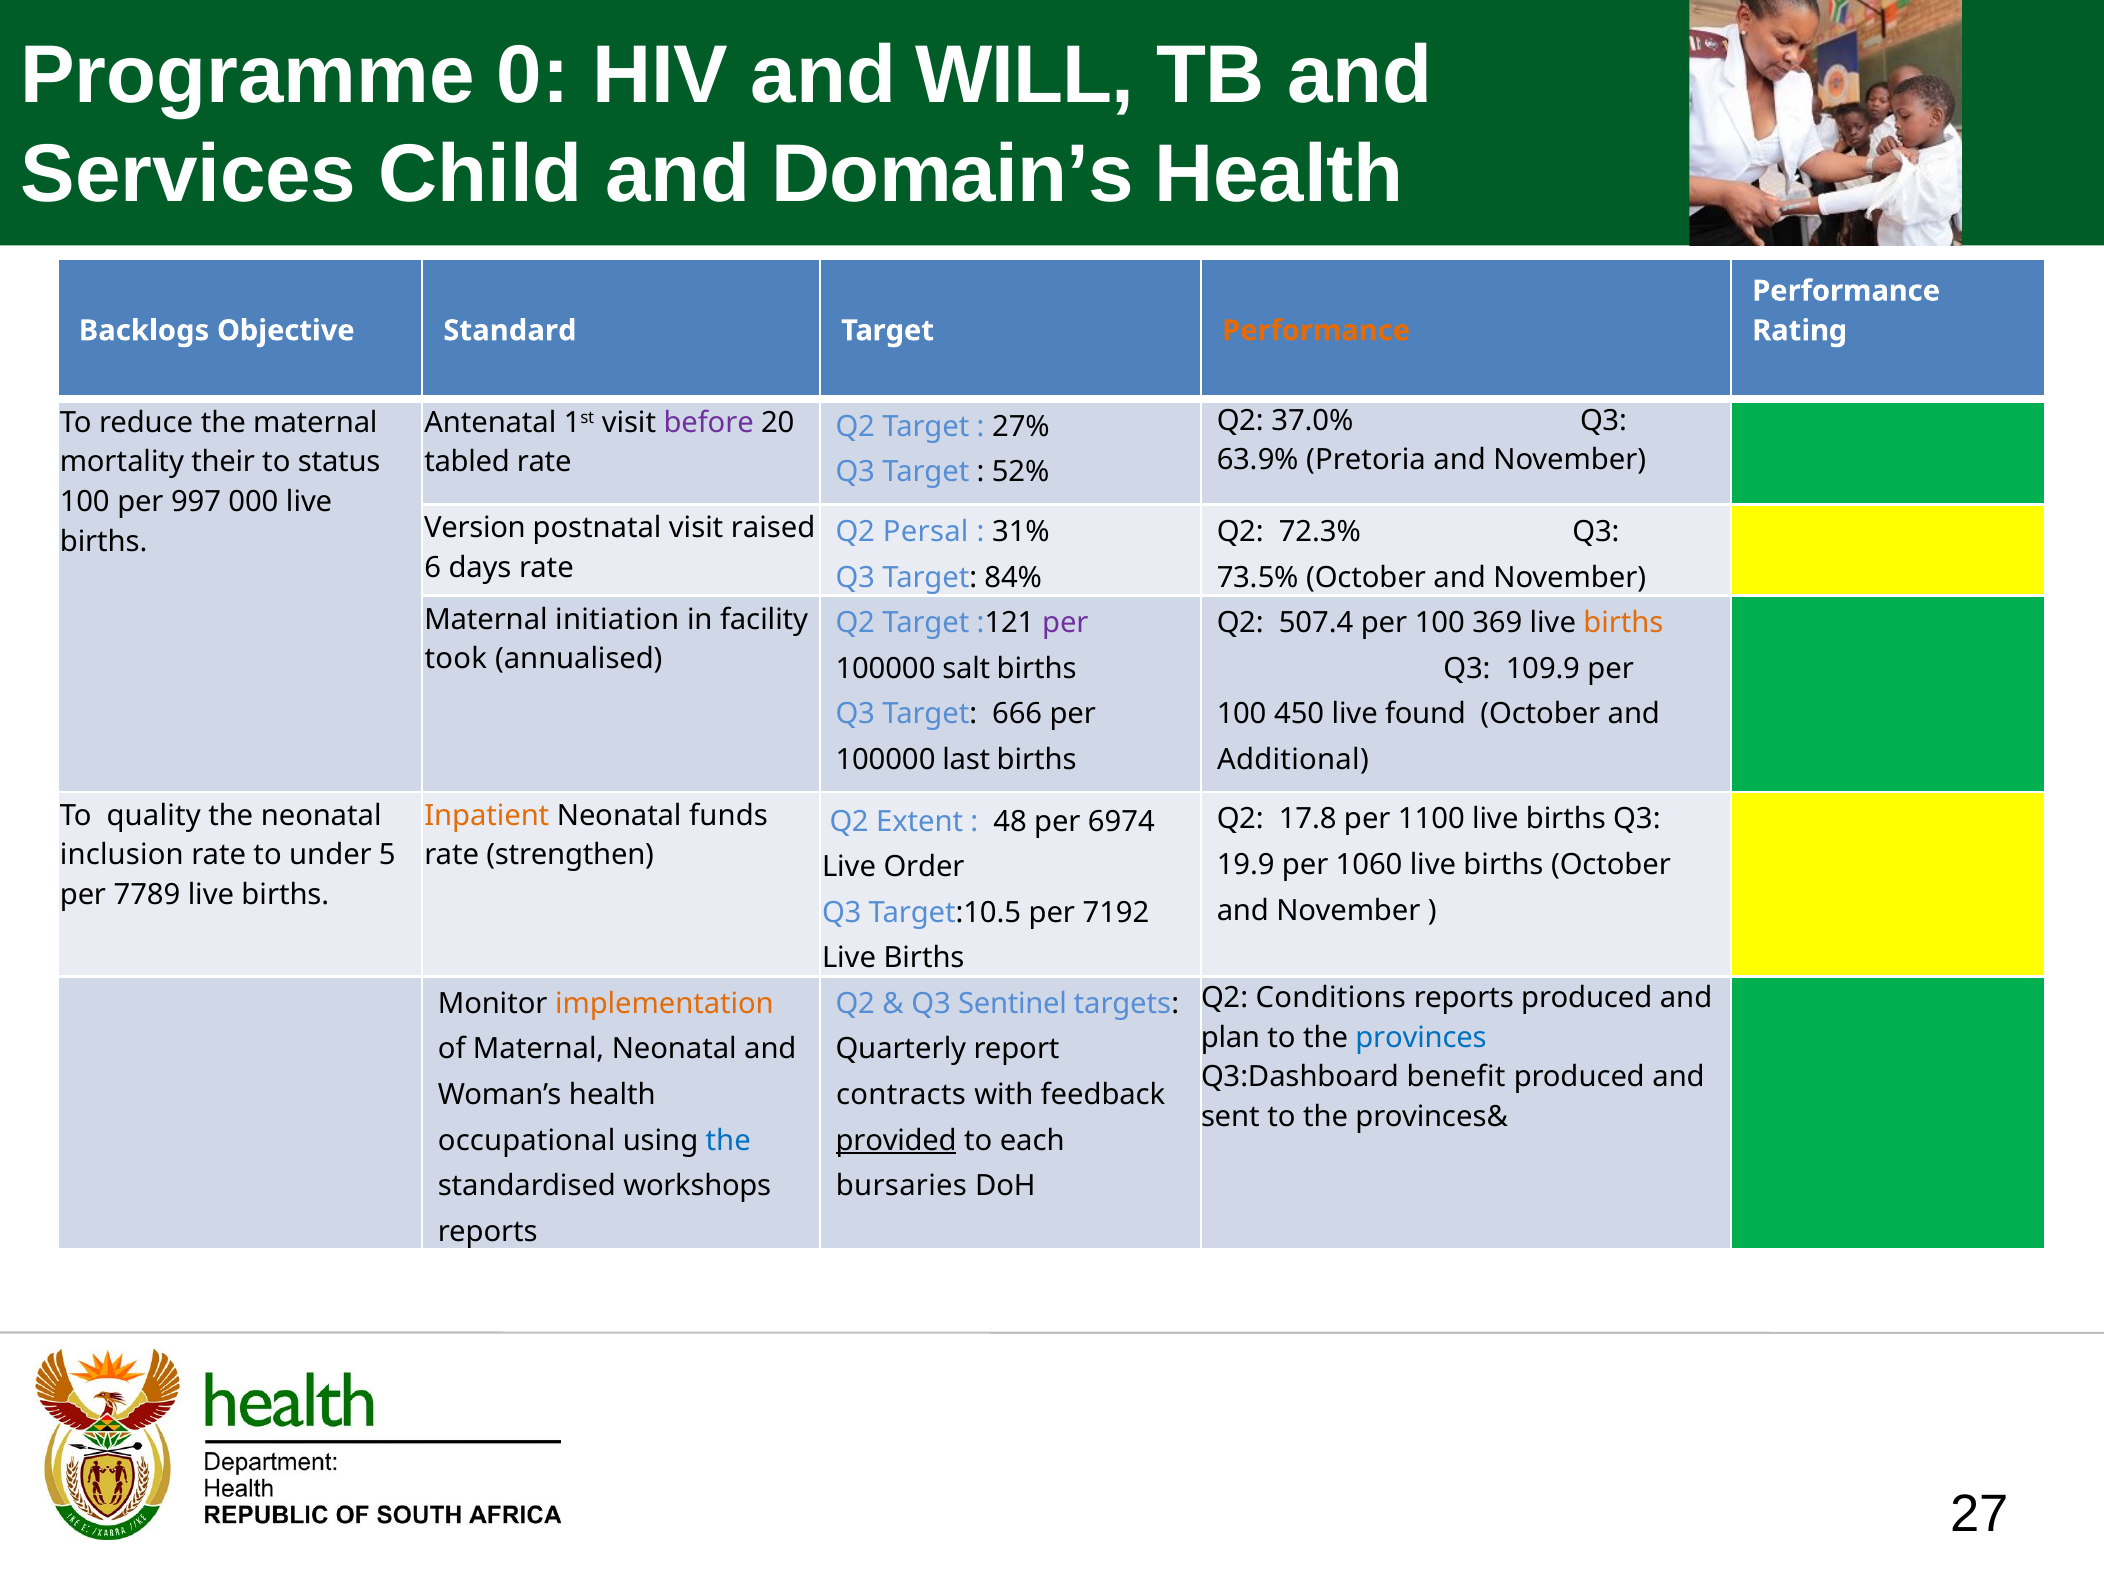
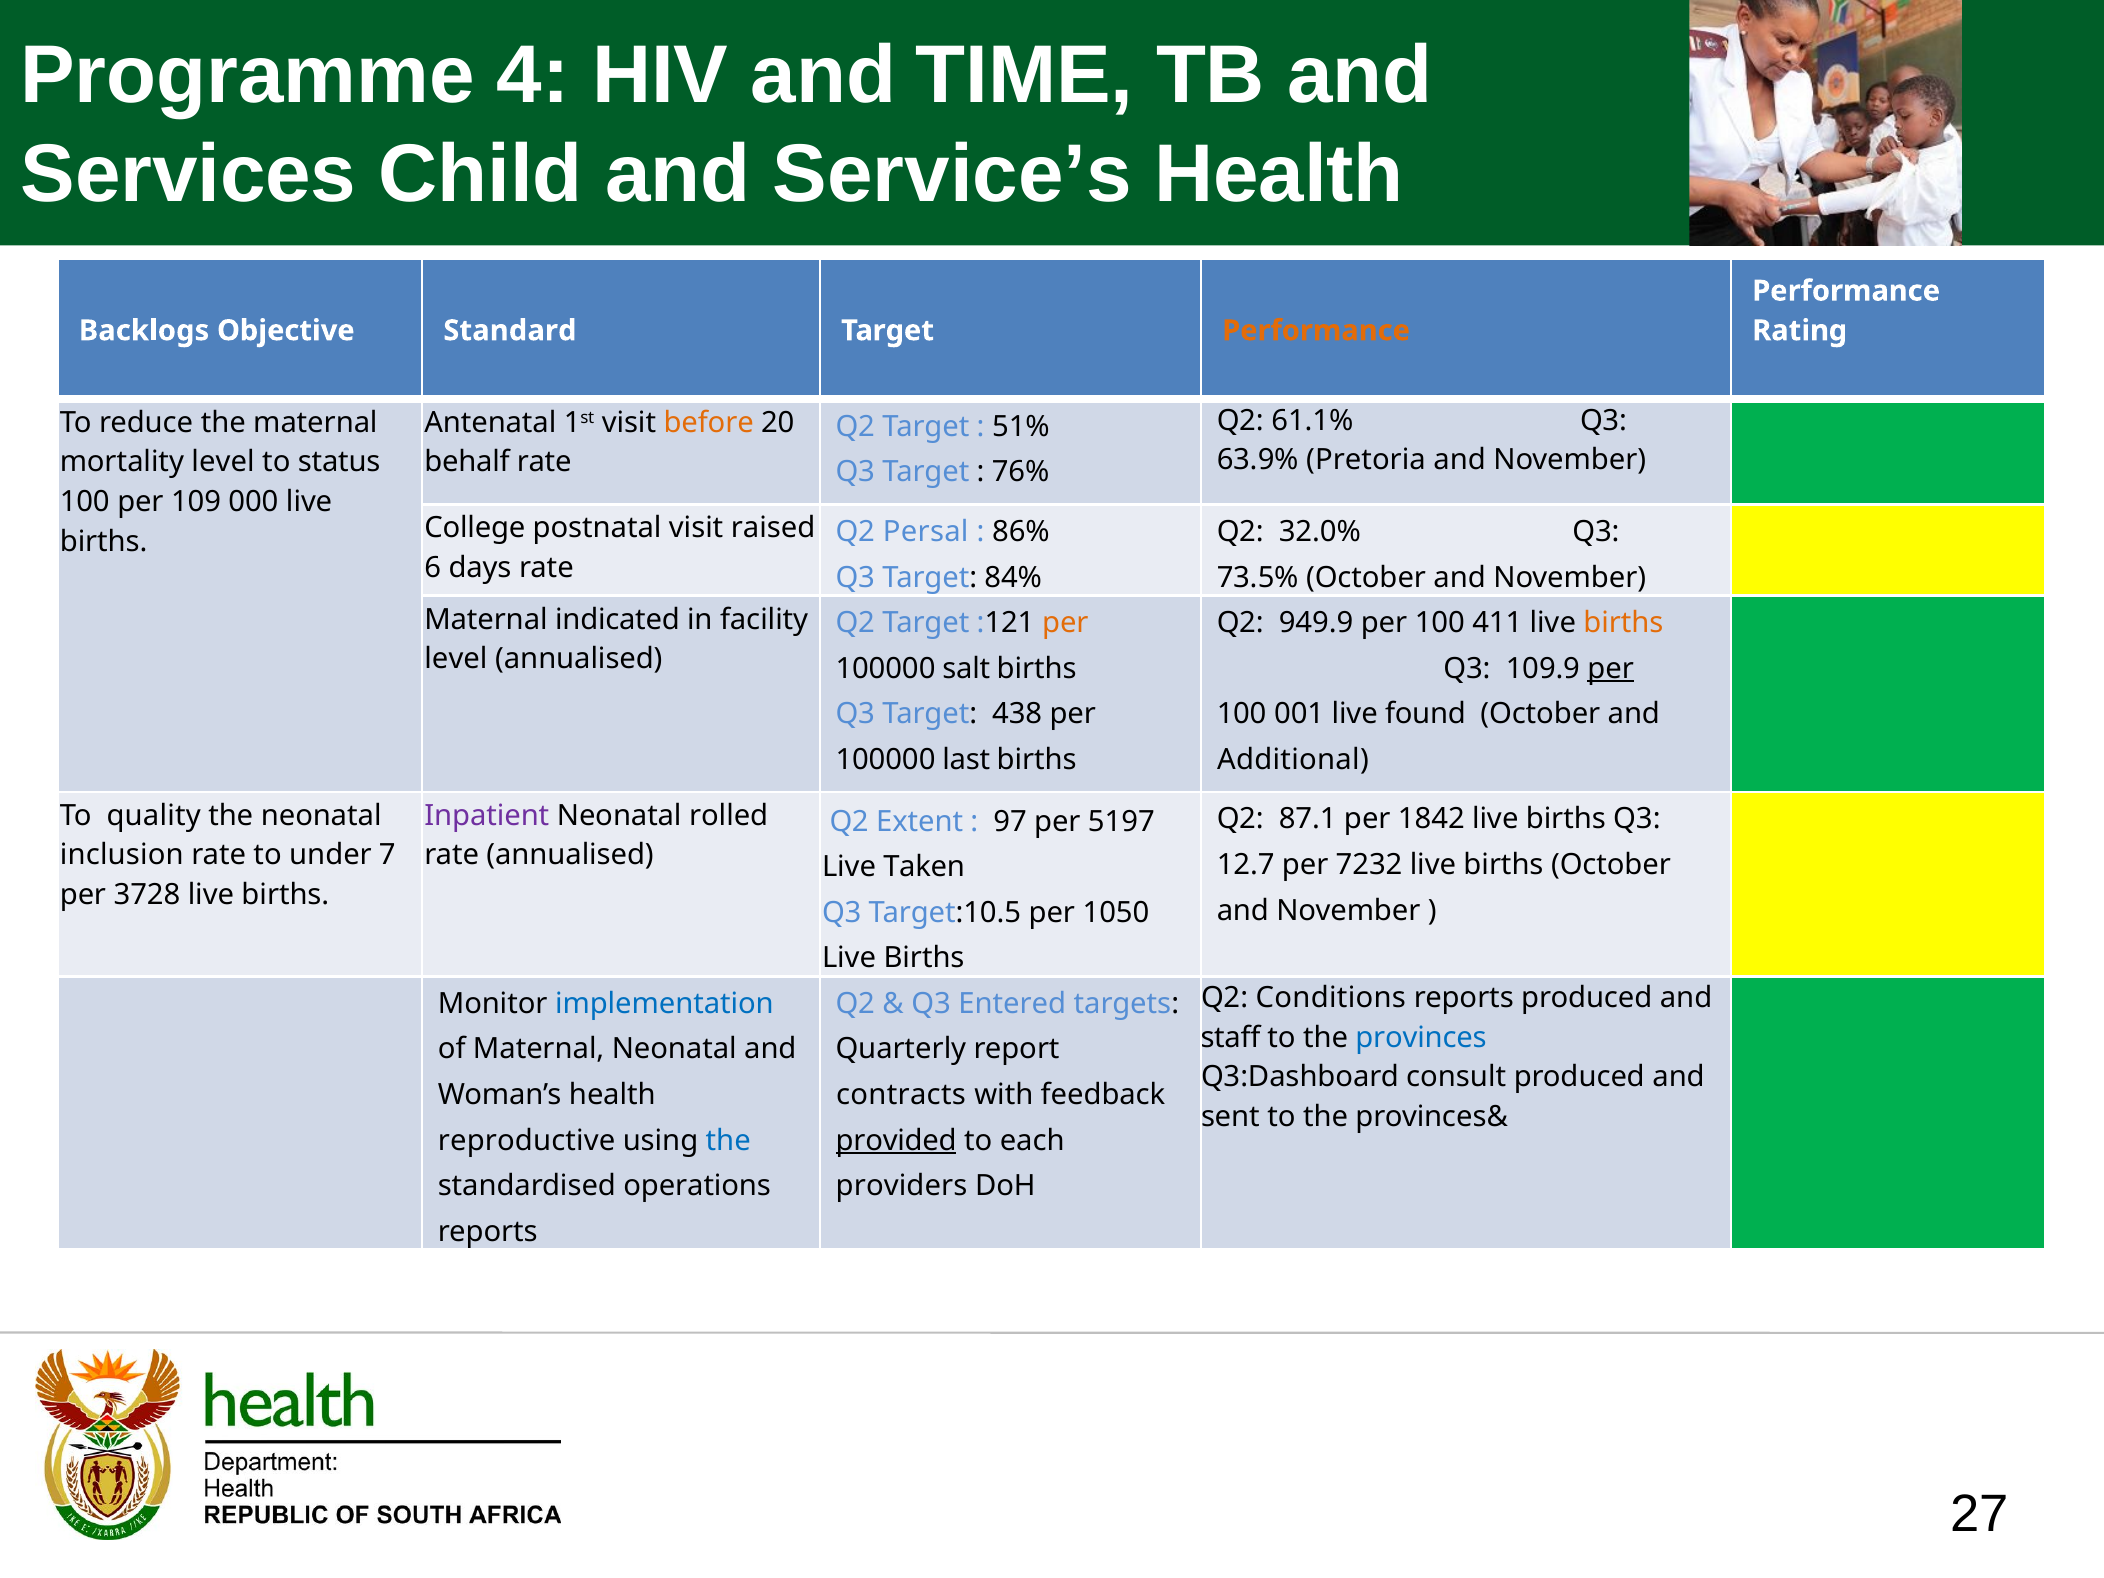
0: 0 -> 4
WILL: WILL -> TIME
Domain’s: Domain’s -> Service’s
37.0%: 37.0% -> 61.1%
before colour: purple -> orange
27%: 27% -> 51%
mortality their: their -> level
tabled: tabled -> behalf
52%: 52% -> 76%
997: 997 -> 109
Version: Version -> College
31%: 31% -> 86%
72.3%: 72.3% -> 32.0%
initiation: initiation -> indicated
per at (1065, 623) colour: purple -> orange
507.4: 507.4 -> 949.9
369: 369 -> 411
took at (456, 659): took -> level
per at (1611, 669) underline: none -> present
666: 666 -> 438
450: 450 -> 001
Inpatient colour: orange -> purple
funds: funds -> rolled
17.8: 17.8 -> 87.1
1100: 1100 -> 1842
48: 48 -> 97
6974: 6974 -> 5197
5: 5 -> 7
rate strengthen: strengthen -> annualised
19.9: 19.9 -> 12.7
1060: 1060 -> 7232
Order: Order -> Taken
7789: 7789 -> 3728
7192: 7192 -> 1050
implementation colour: orange -> blue
Sentinel: Sentinel -> Entered
plan: plan -> staff
benefit: benefit -> consult
occupational: occupational -> reproductive
workshops: workshops -> operations
bursaries: bursaries -> providers
